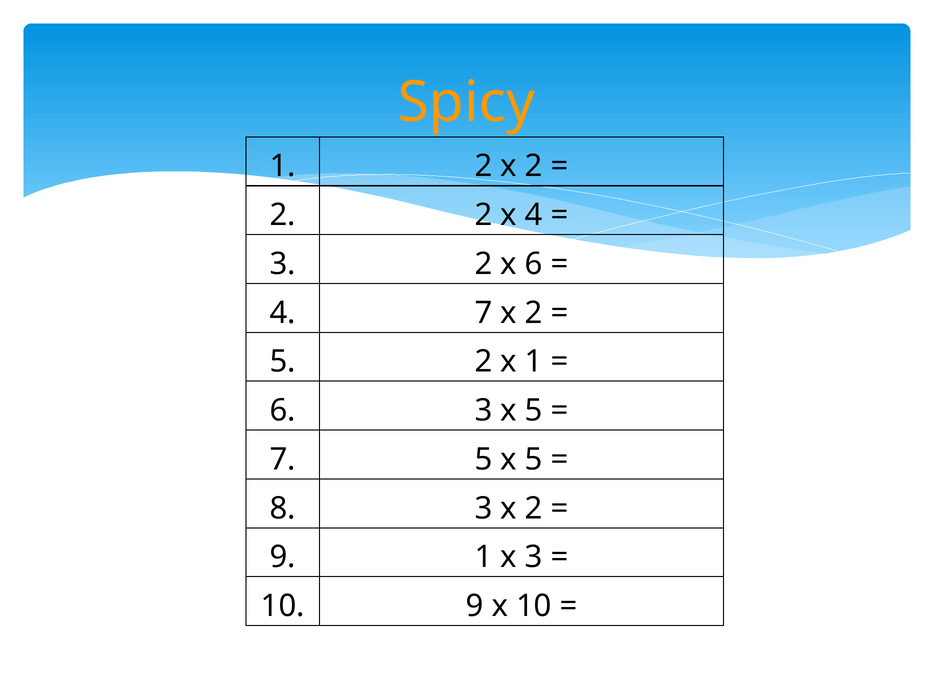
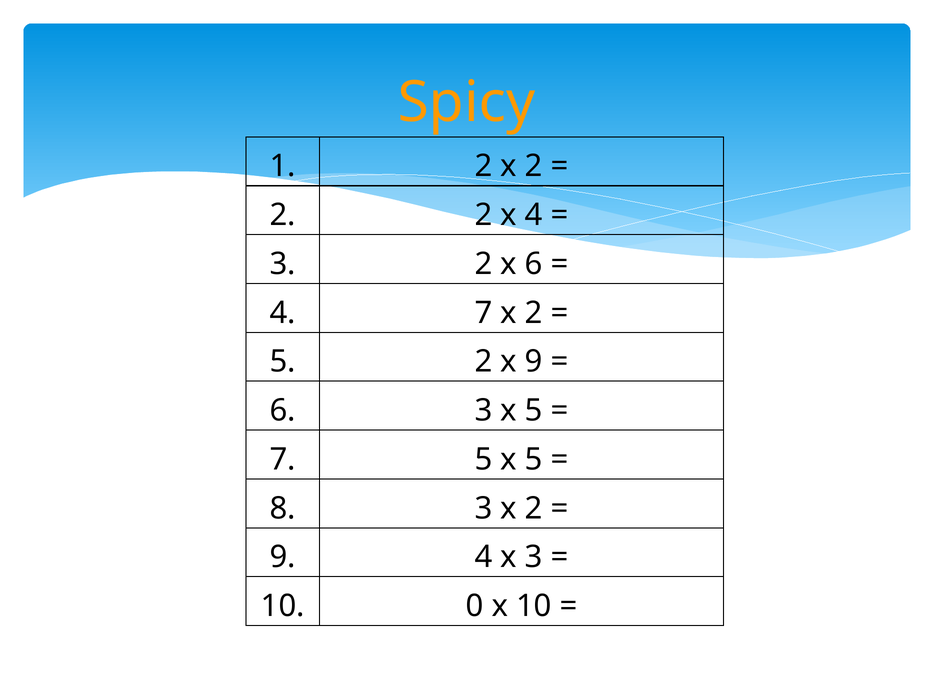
x 1: 1 -> 9
9 1: 1 -> 4
10 9: 9 -> 0
